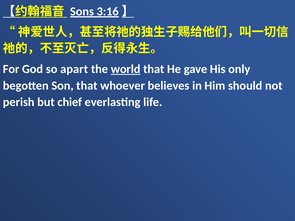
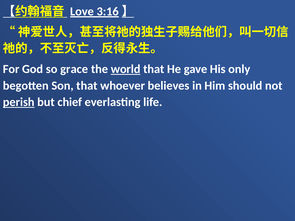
Sons: Sons -> Love
apart: apart -> grace
perish underline: none -> present
